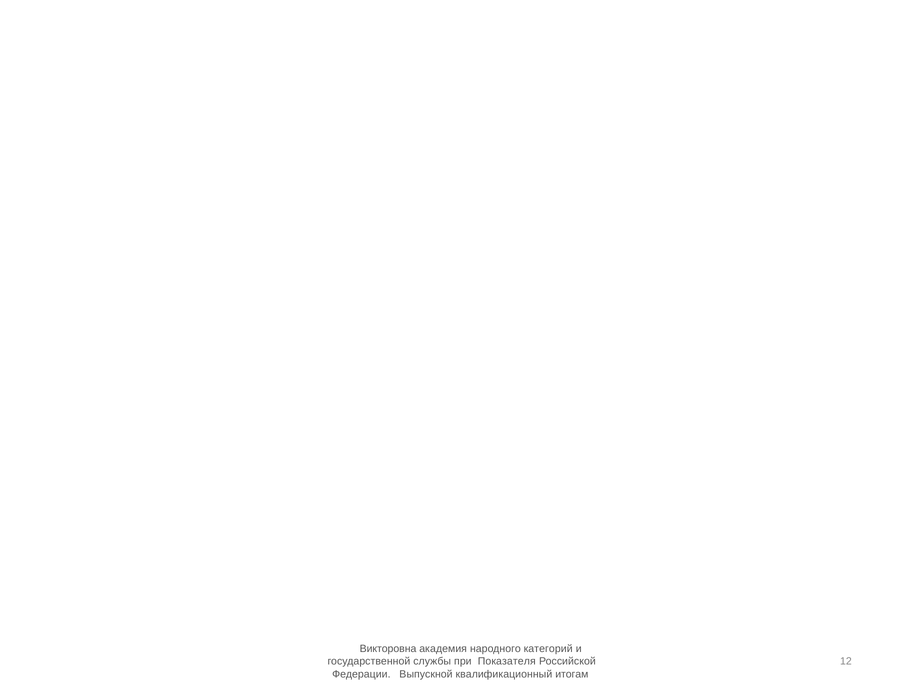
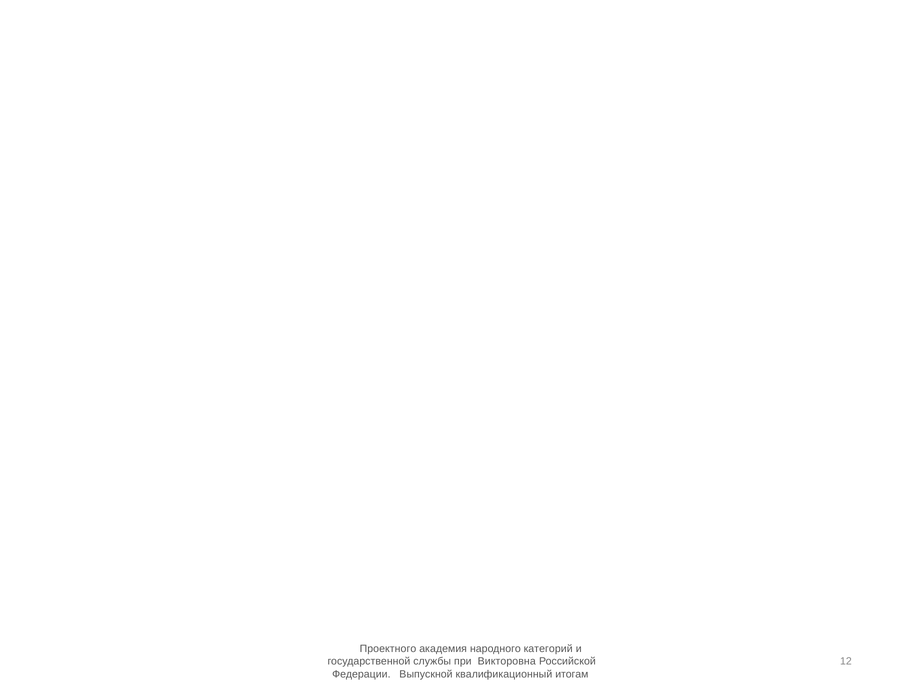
Викторовна: Викторовна -> Проектного
Показателя: Показателя -> Викторовна
